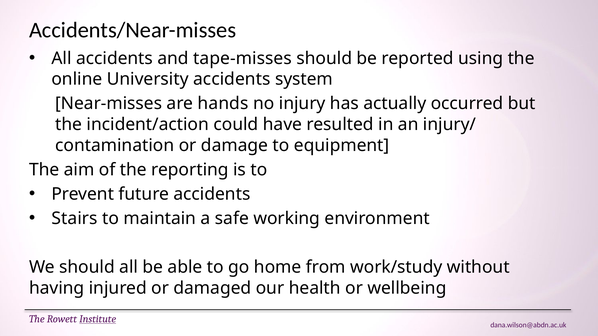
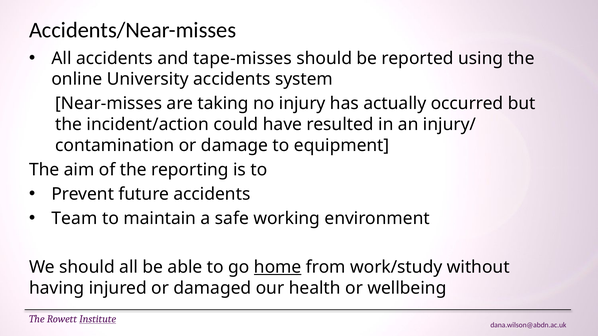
hands: hands -> taking
Stairs: Stairs -> Team
home underline: none -> present
